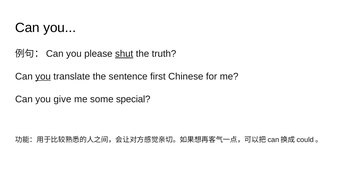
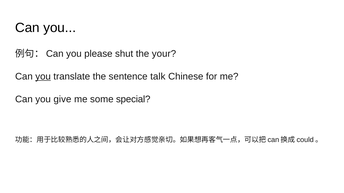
shut underline: present -> none
truth: truth -> your
first: first -> talk
